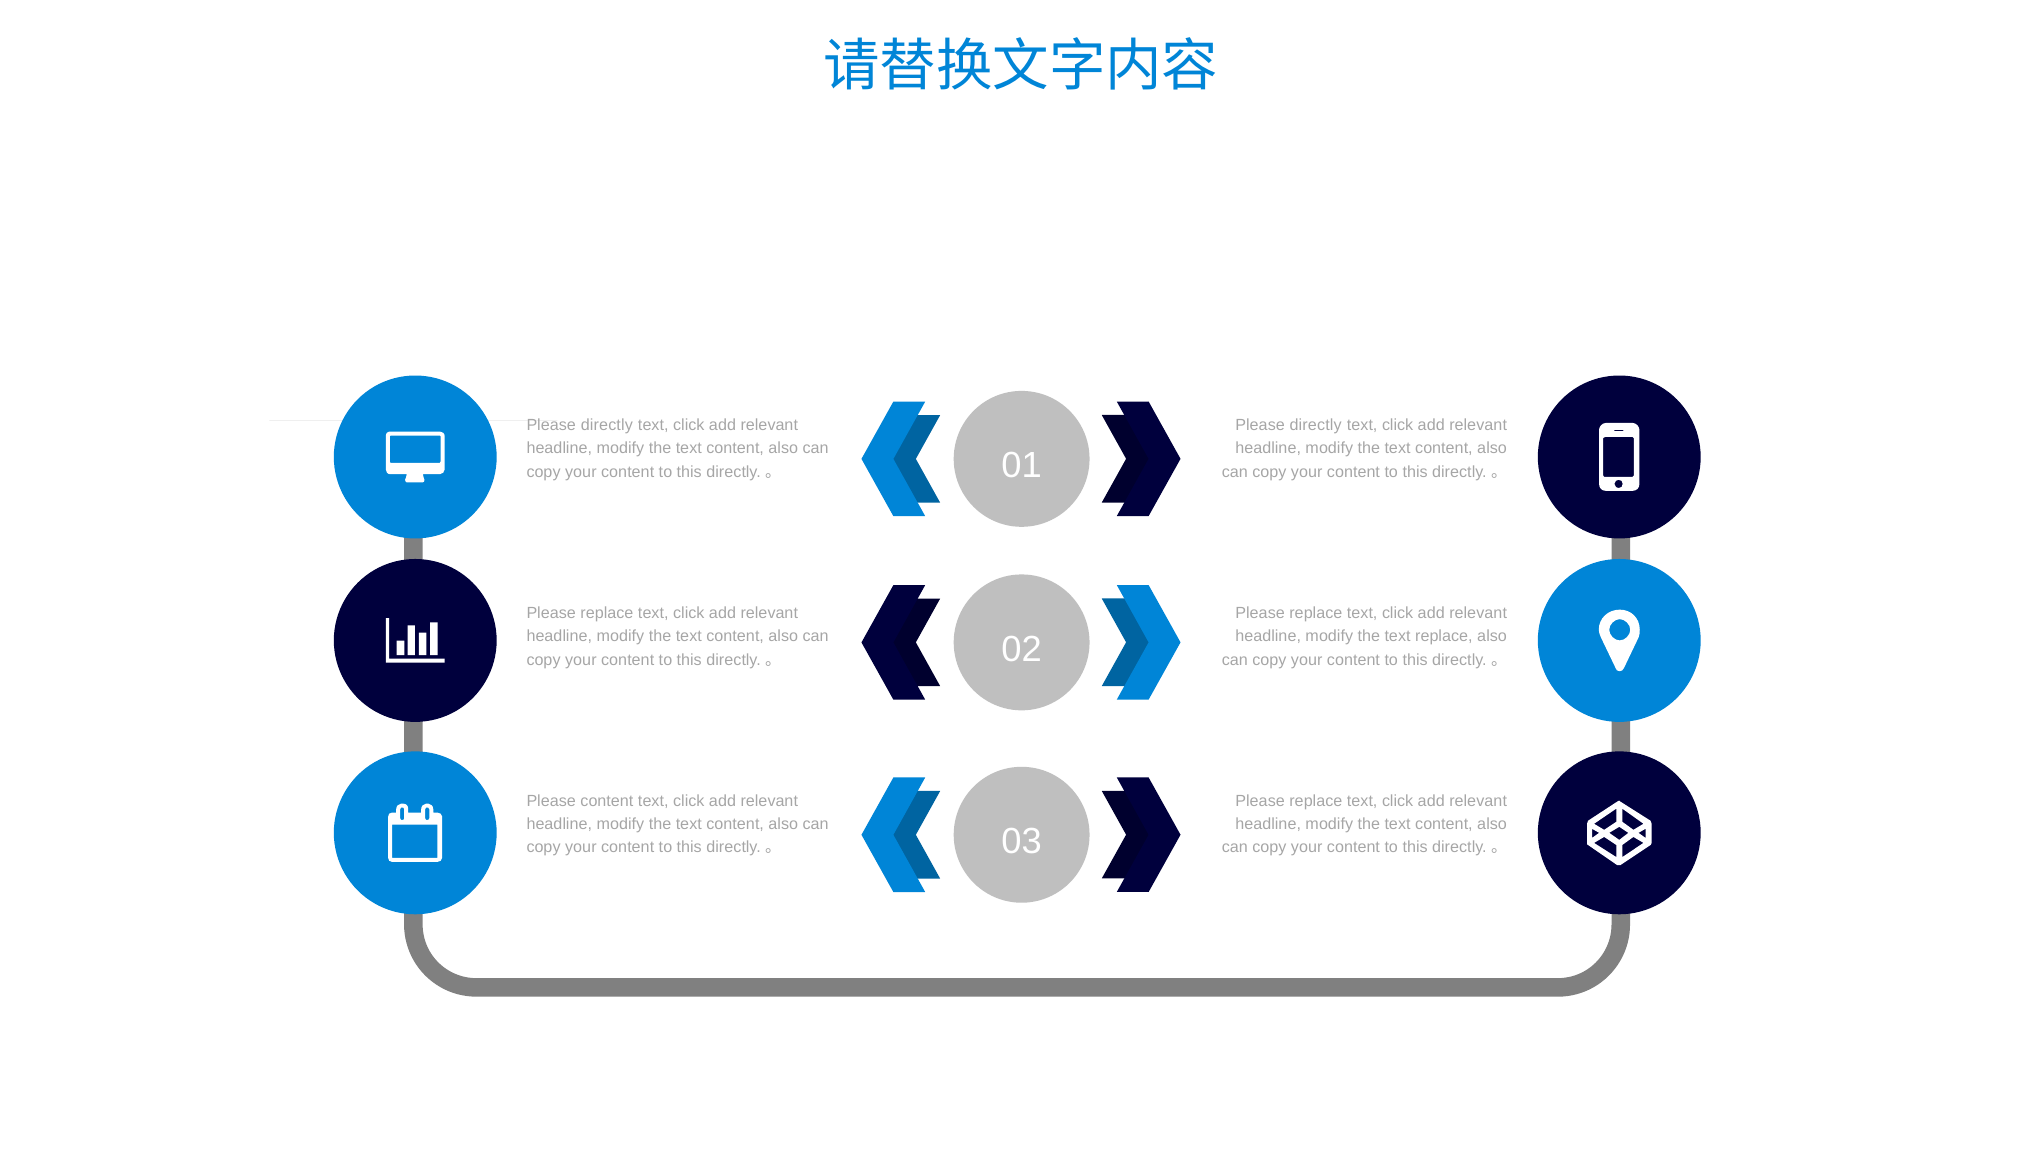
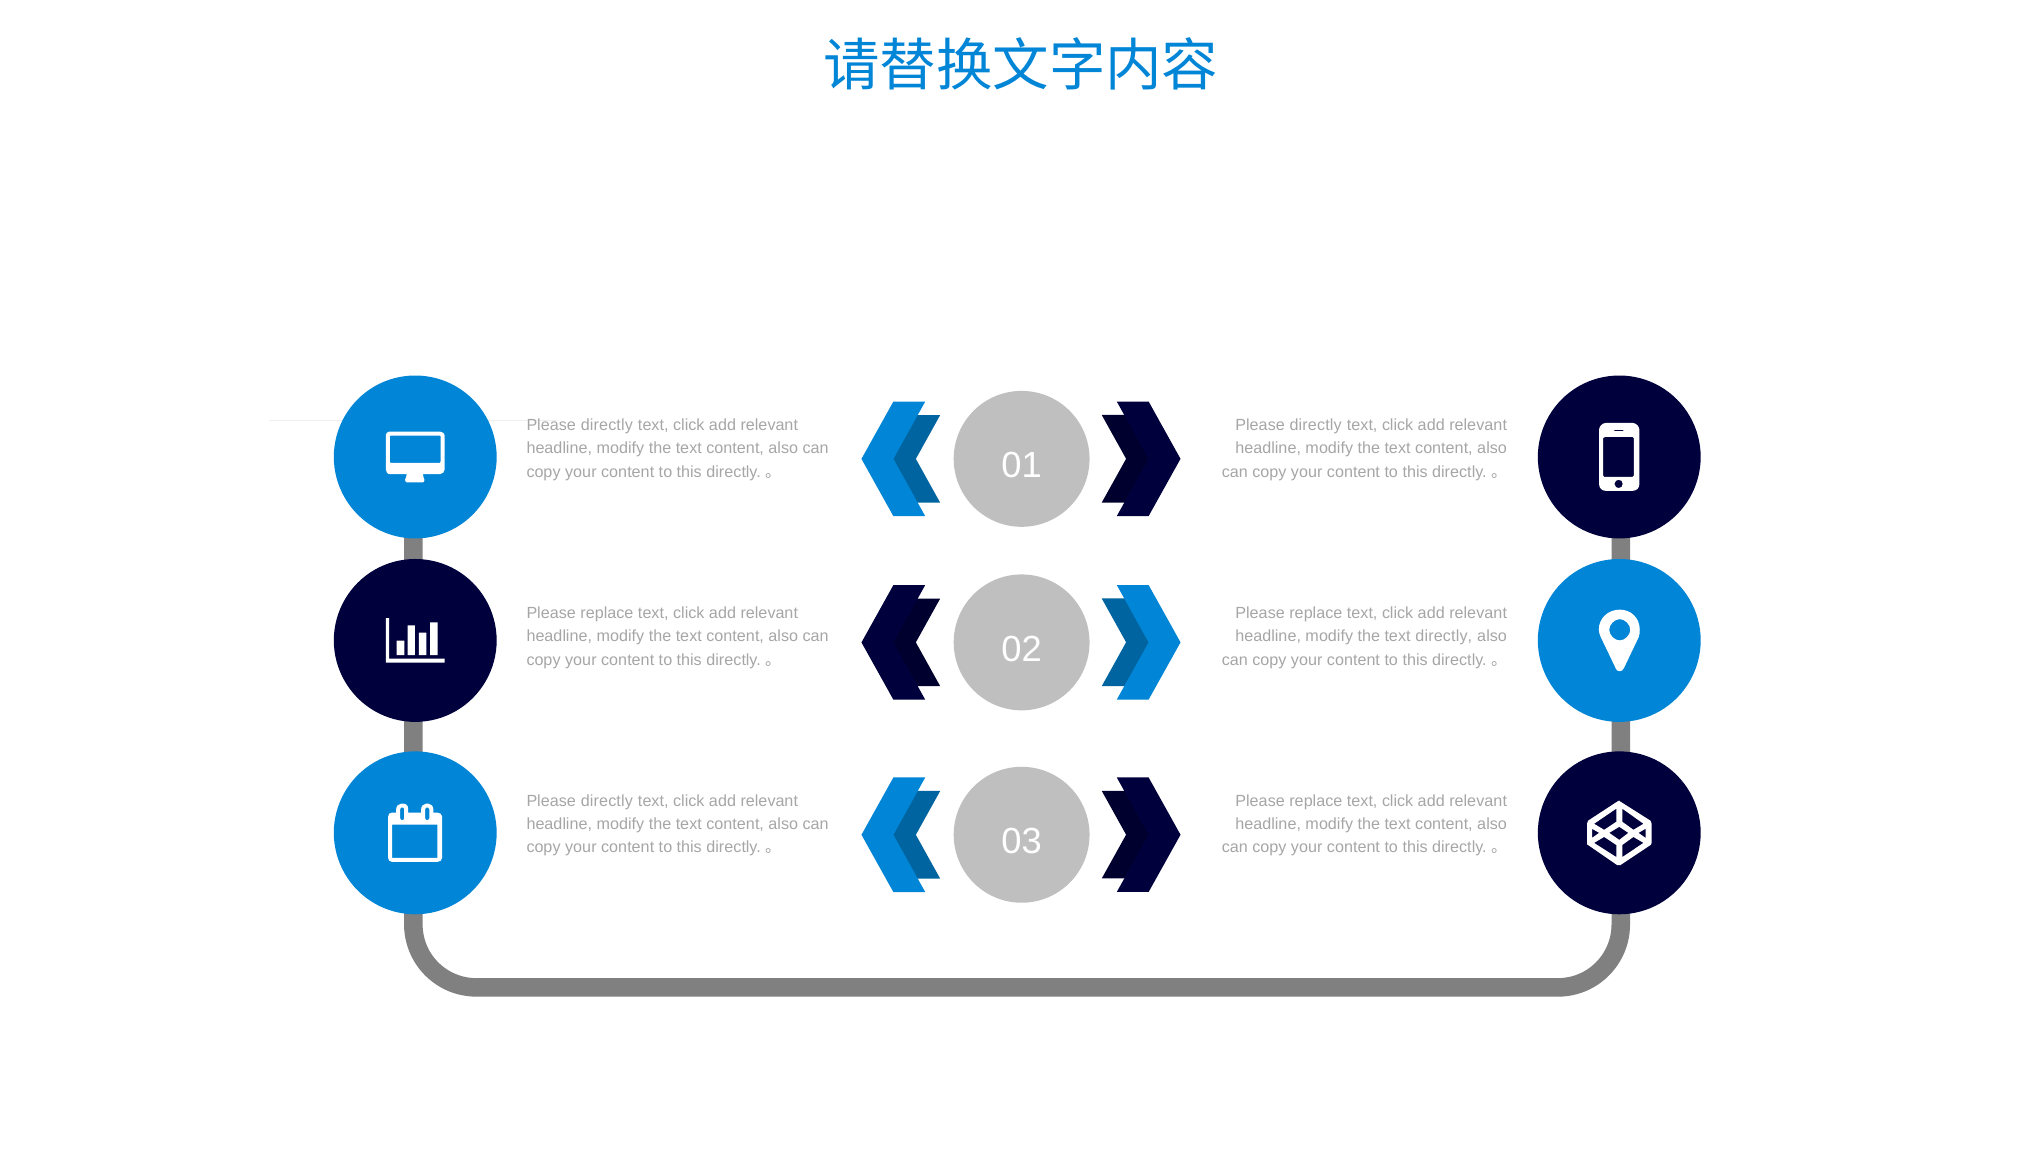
text replace: replace -> directly
content at (607, 801): content -> directly
